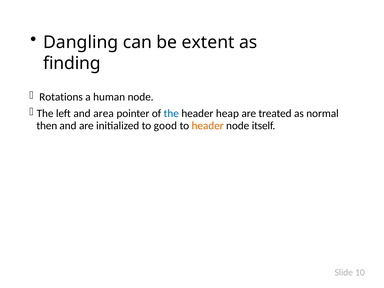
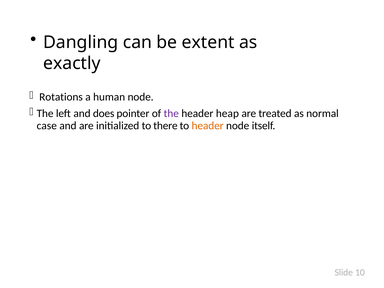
finding: finding -> exactly
area: area -> does
the at (171, 113) colour: blue -> purple
then: then -> case
good: good -> there
